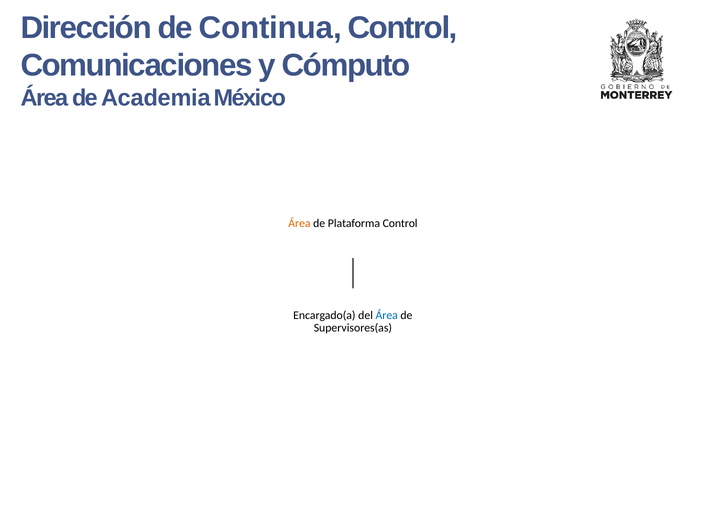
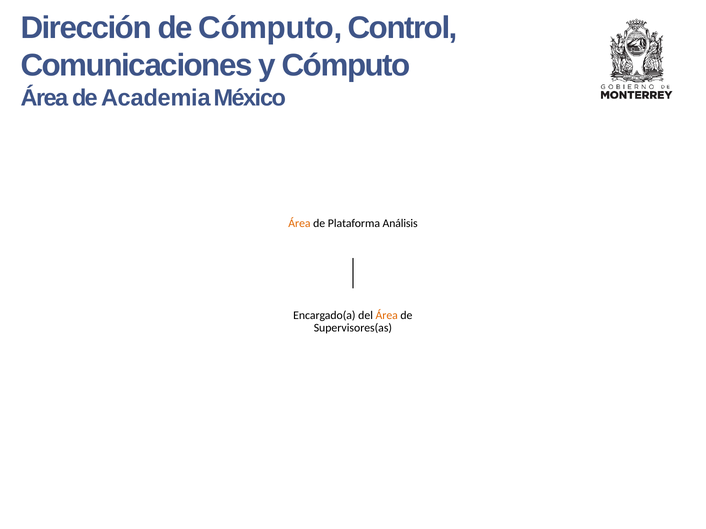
de Continua: Continua -> Cómputo
Plataforma Control: Control -> Análisis
Área at (387, 316) colour: blue -> orange
